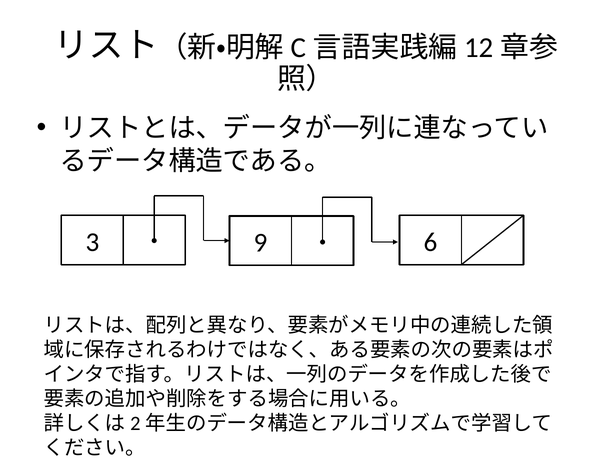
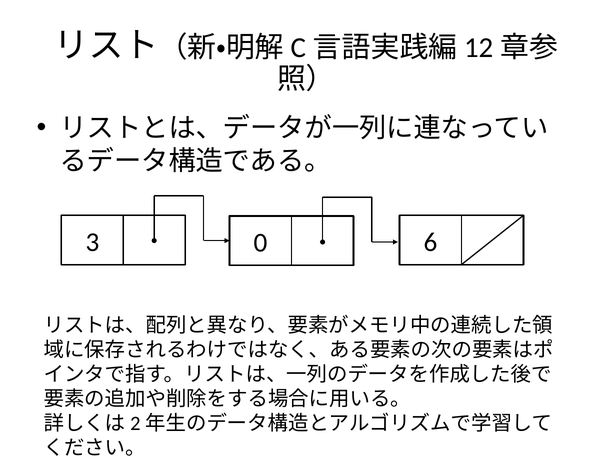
9: 9 -> 0
